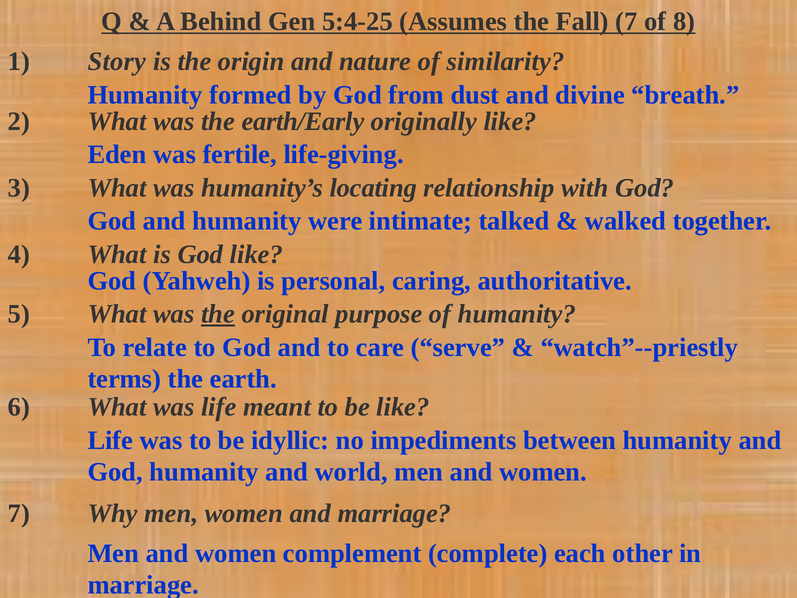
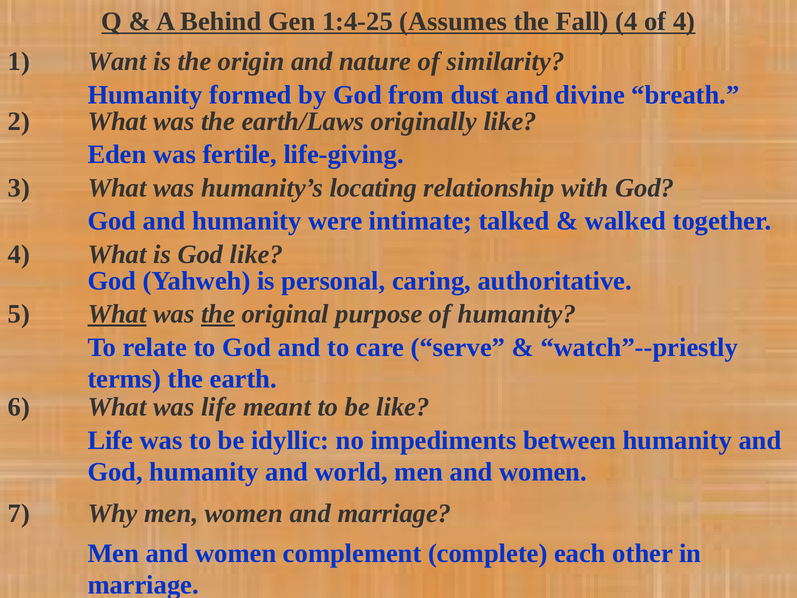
5:4-25: 5:4-25 -> 1:4-25
Fall 7: 7 -> 4
of 8: 8 -> 4
Story: Story -> Want
earth/Early: earth/Early -> earth/Laws
What at (117, 314) underline: none -> present
